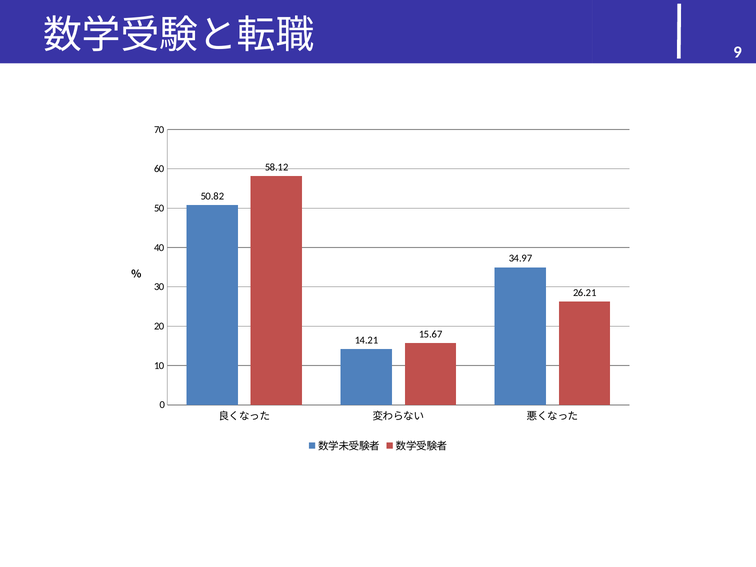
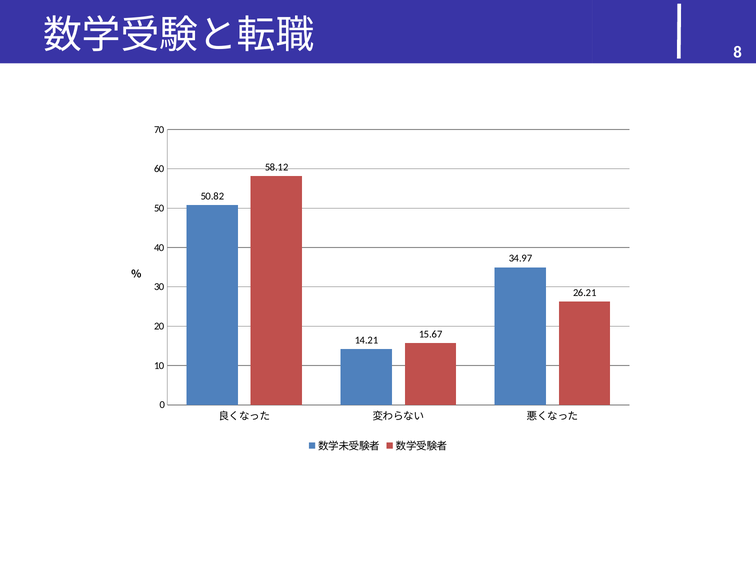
9: 9 -> 8
